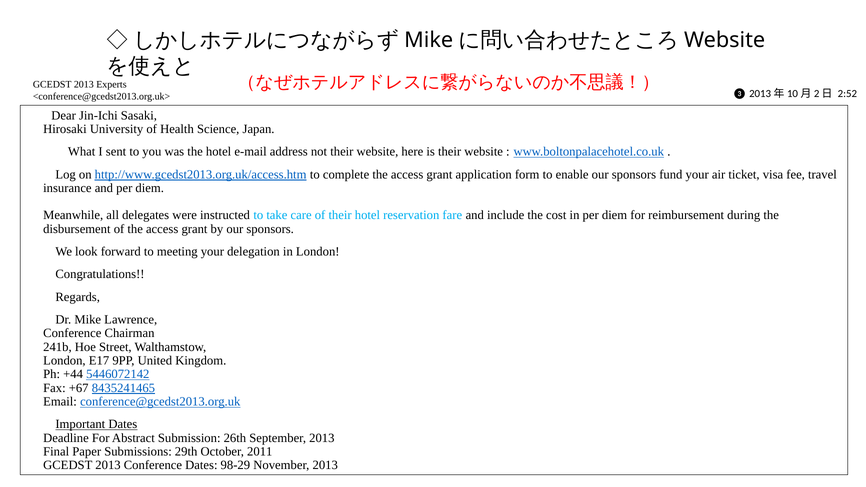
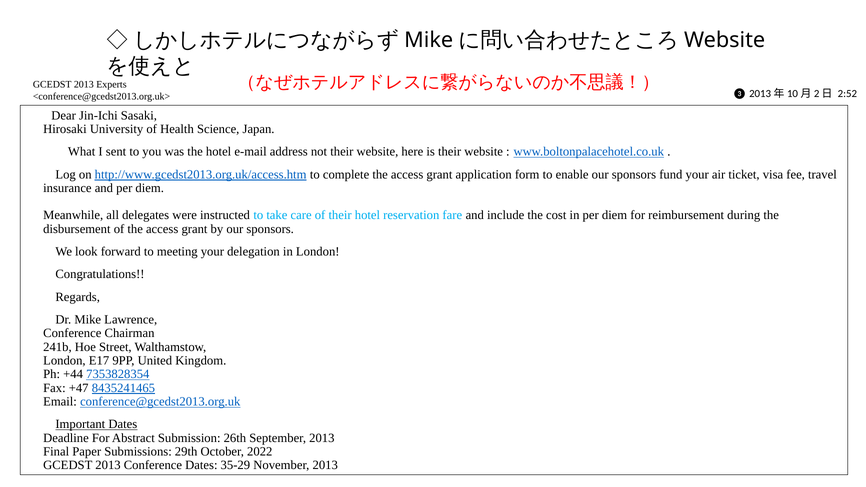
5446072142: 5446072142 -> 7353828354
+67: +67 -> +47
2011: 2011 -> 2022
98-29: 98-29 -> 35-29
